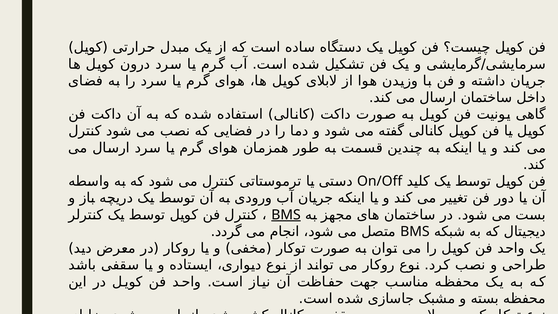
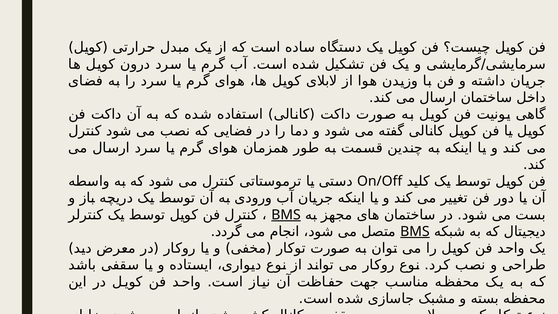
BMS at (415, 231) underline: none -> present
